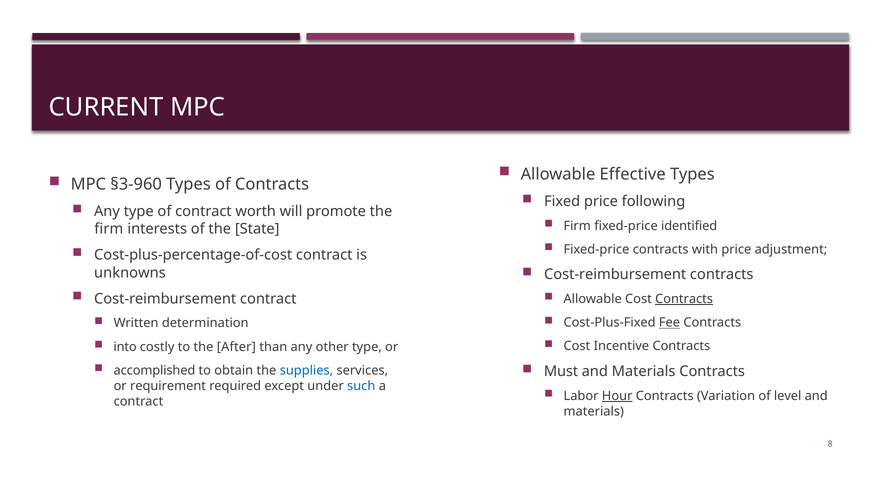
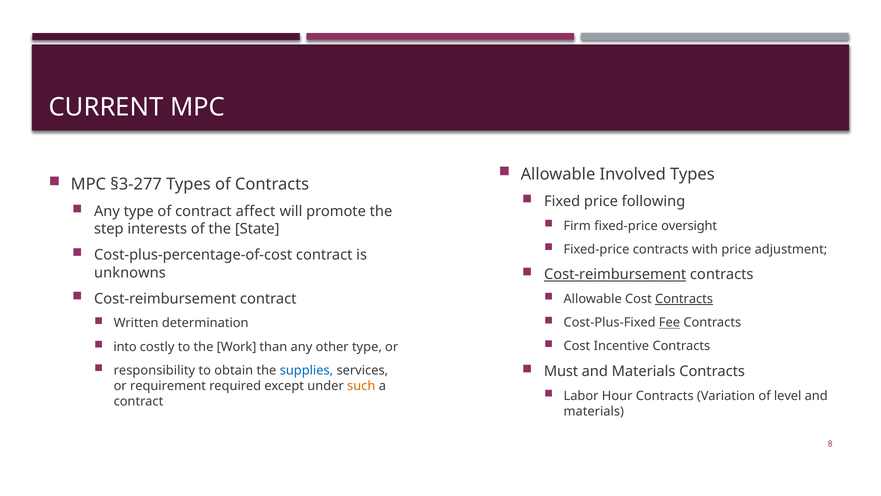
Effective: Effective -> Involved
§3-960: §3-960 -> §3-277
worth: worth -> affect
identified: identified -> oversight
firm at (109, 229): firm -> step
Cost-reimbursement at (615, 274) underline: none -> present
After: After -> Work
accomplished: accomplished -> responsibility
such colour: blue -> orange
Hour underline: present -> none
